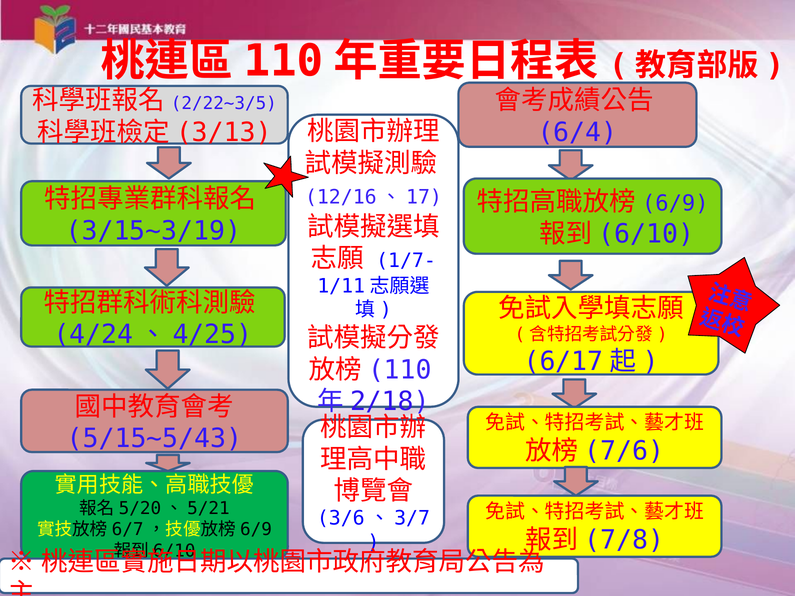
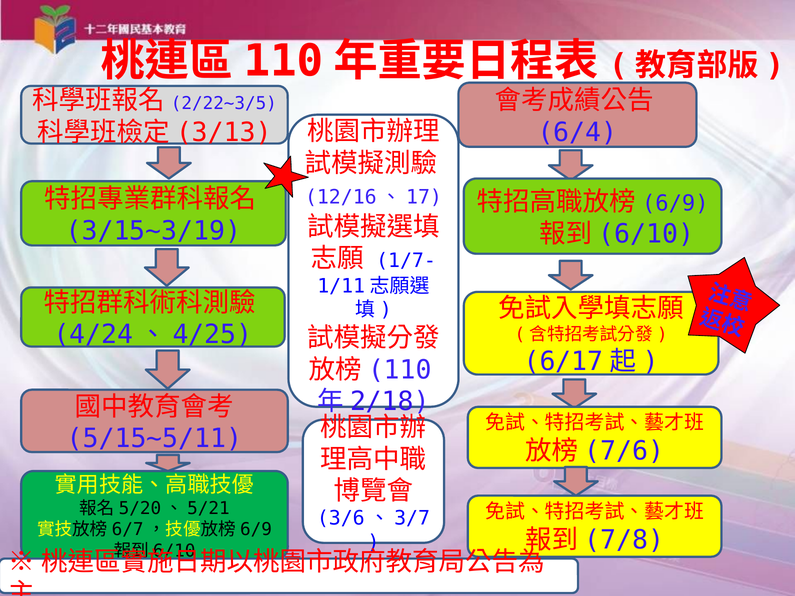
5/15~5/43: 5/15~5/43 -> 5/15~5/11
